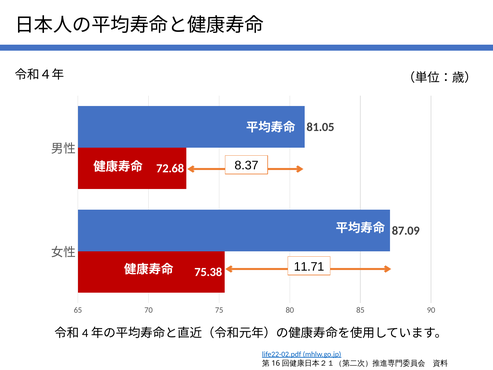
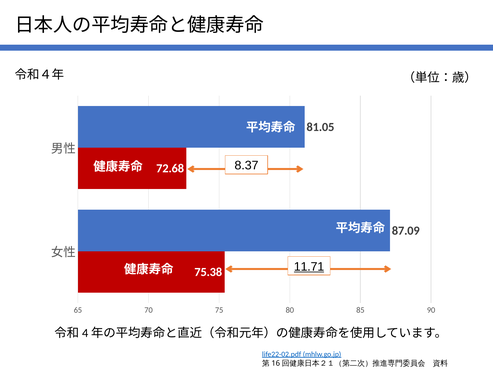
11.71 underline: none -> present
